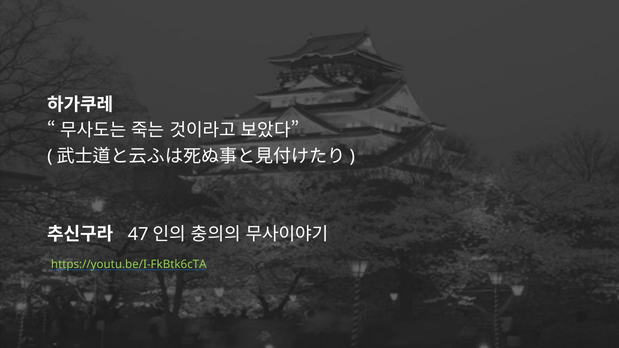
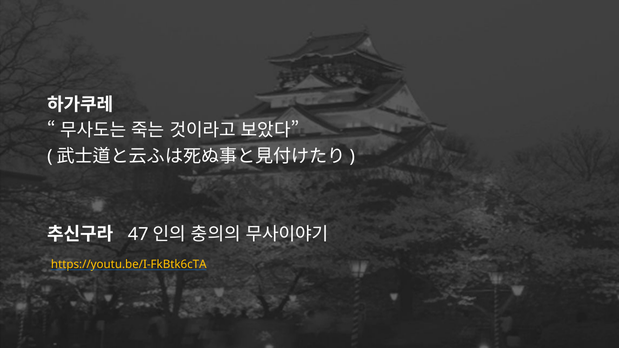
https://youtu.be/I-FkBtk6cTA colour: light green -> yellow
